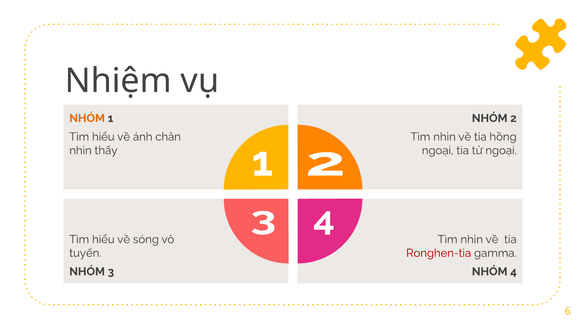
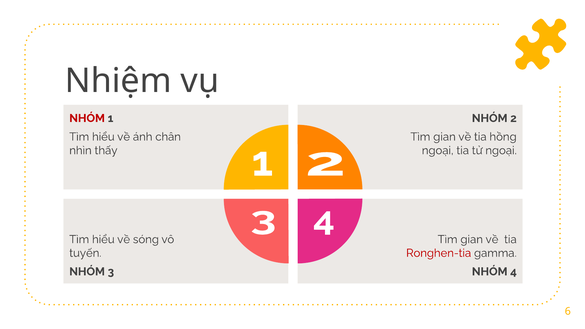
NHÓM at (87, 118) colour: orange -> red
nhìn at (444, 137): nhìn -> gian
nhìn at (472, 239): nhìn -> gian
